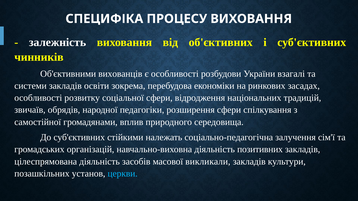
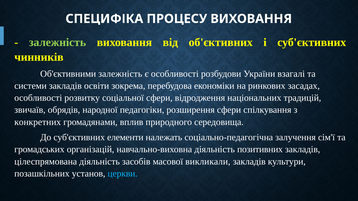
залежність at (57, 42) colour: white -> light green
Об'єктивними вихованців: вихованців -> залежність
самостійної: самостійної -> конкретних
стійкими: стійкими -> елементи
